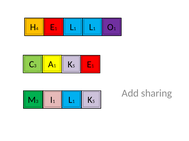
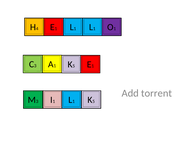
sharing: sharing -> torrent
